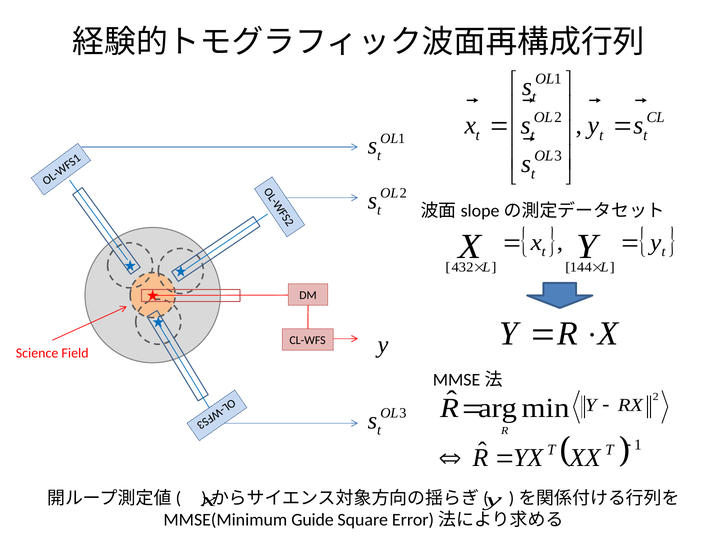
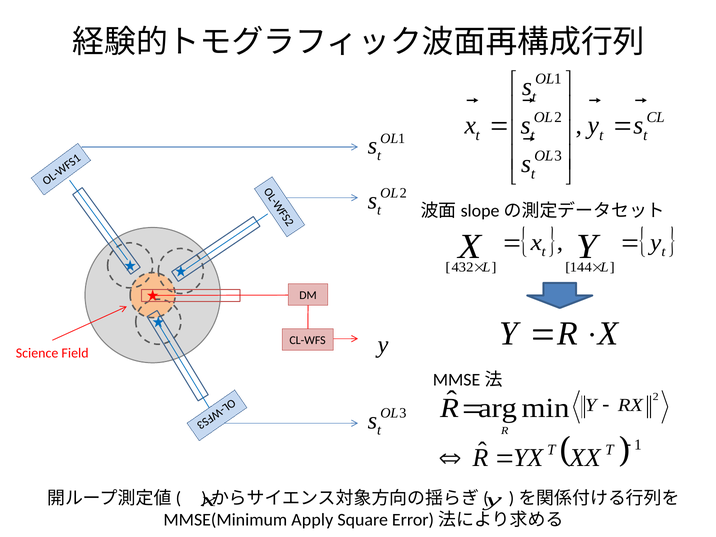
Guide: Guide -> Apply
